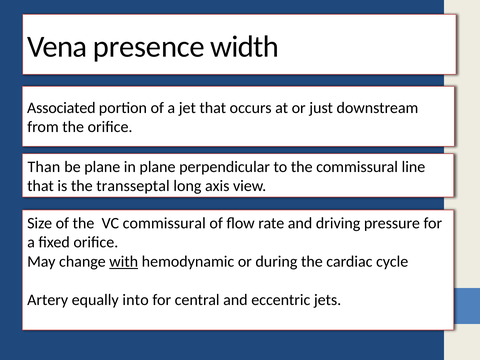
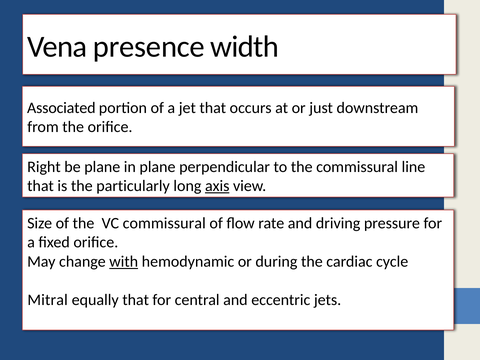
Than: Than -> Right
transseptal: transseptal -> particularly
axis underline: none -> present
Artery: Artery -> Mitral
equally into: into -> that
